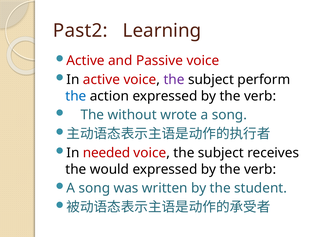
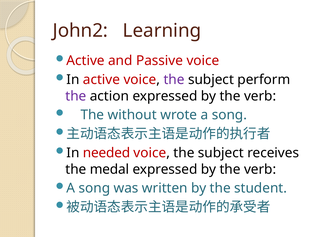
Past2: Past2 -> John2
the at (76, 96) colour: blue -> purple
would: would -> medal
